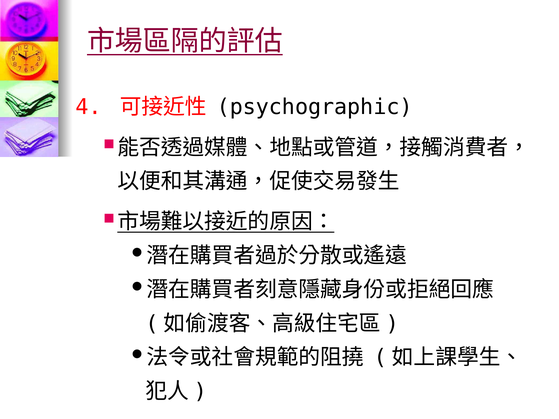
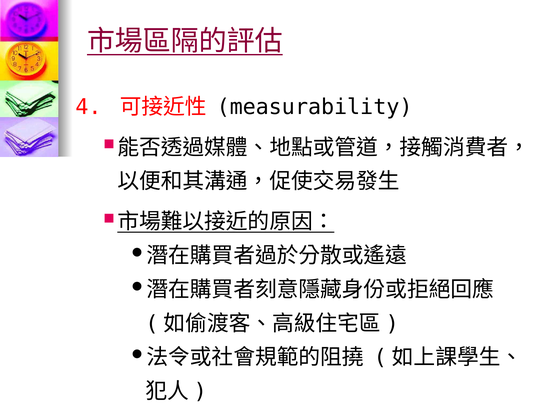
psychographic: psychographic -> measurability
